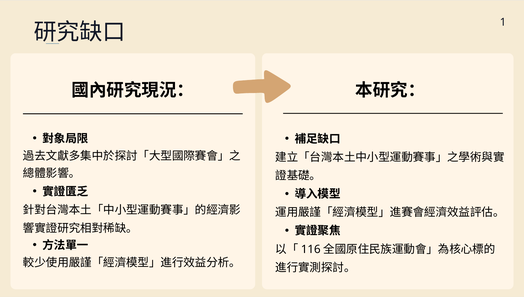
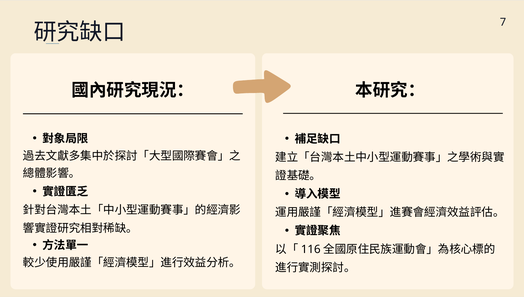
1 at (503, 22): 1 -> 7
